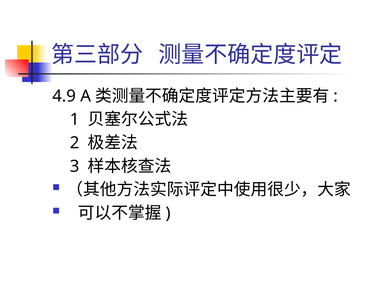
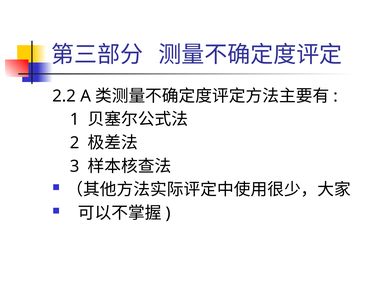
4.9: 4.9 -> 2.2
